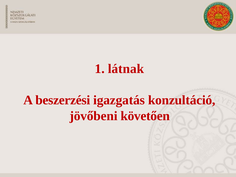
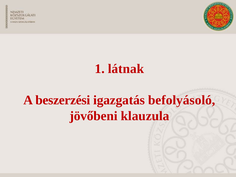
konzultáció: konzultáció -> befolyásoló
követően: követően -> klauzula
